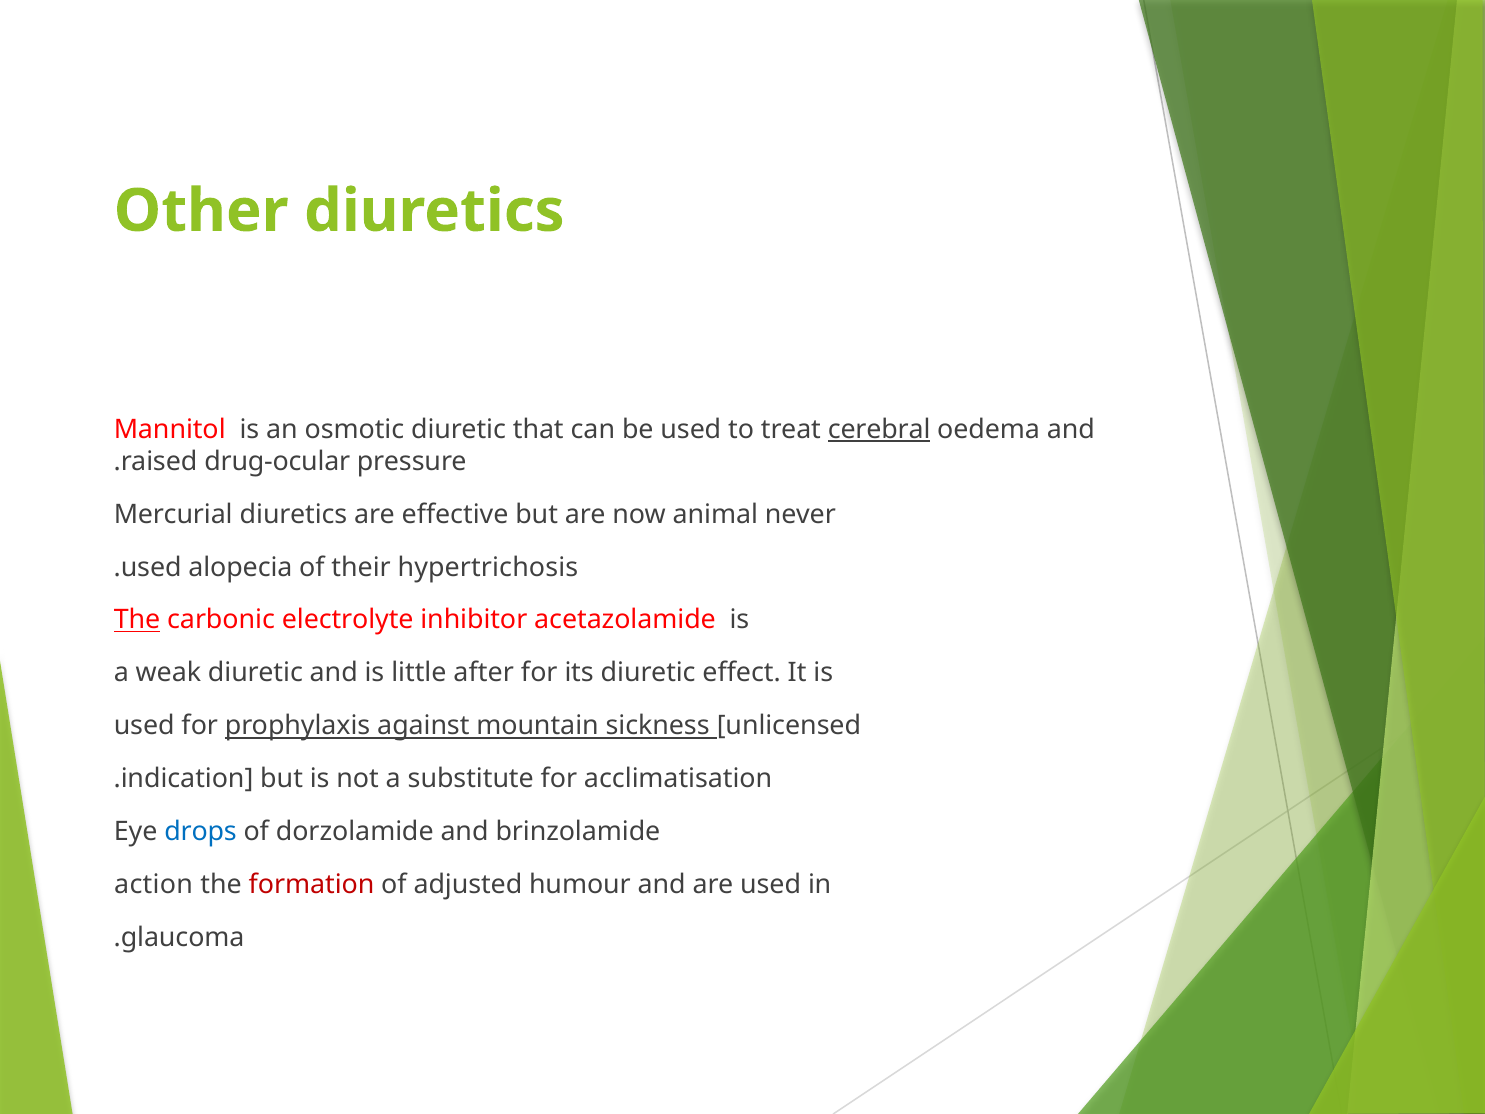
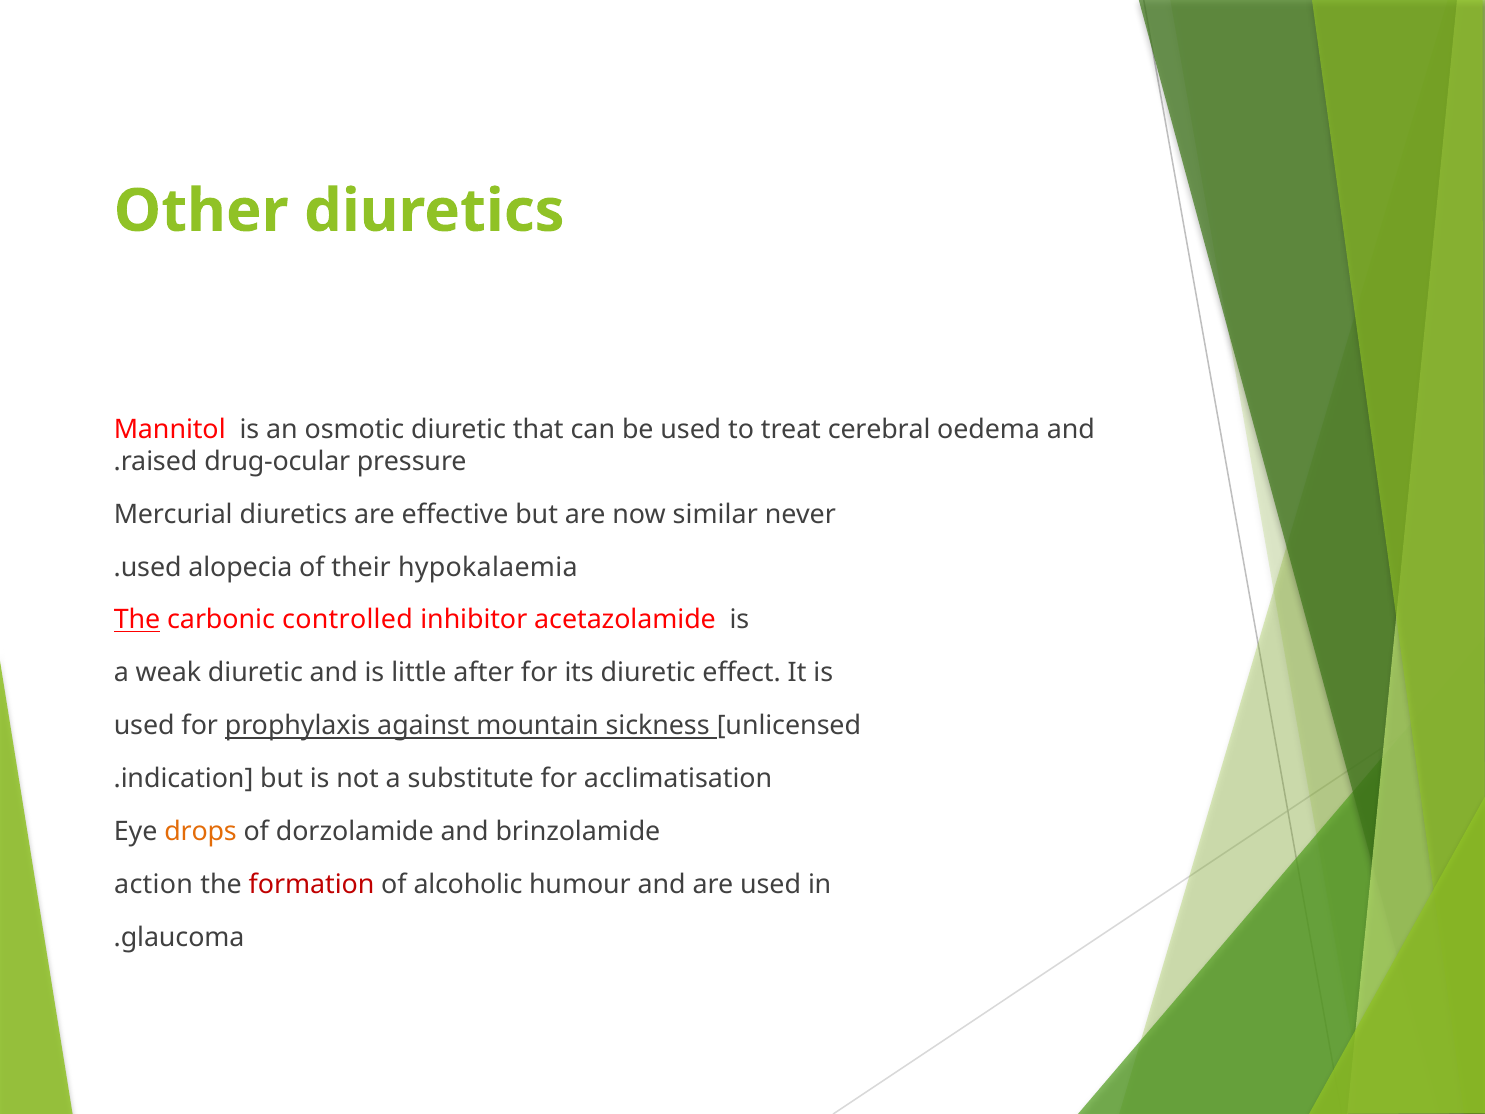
cerebral underline: present -> none
animal: animal -> similar
hypertrichosis: hypertrichosis -> hypokalaemia
electrolyte: electrolyte -> controlled
drops colour: blue -> orange
adjusted: adjusted -> alcoholic
